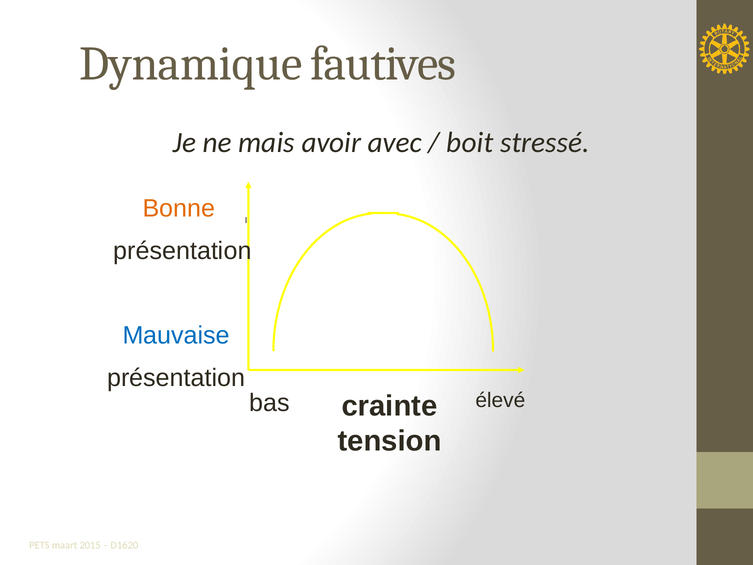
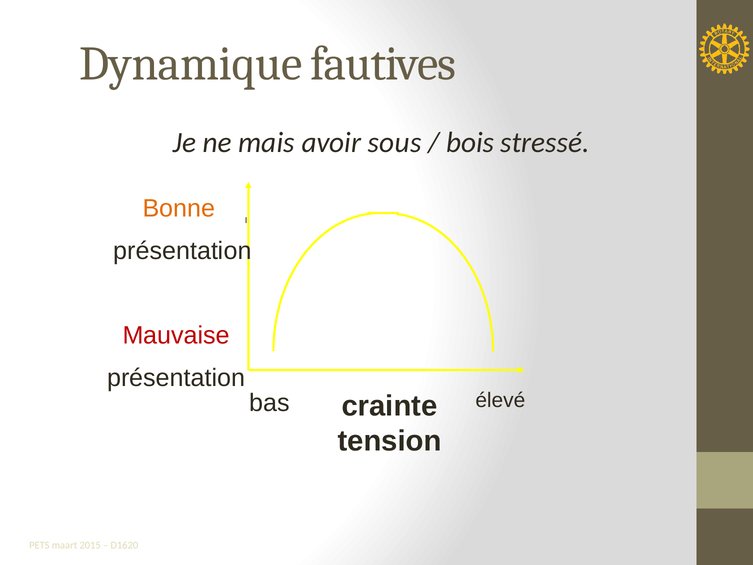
avec: avec -> sous
boit: boit -> bois
Mauvaise colour: blue -> red
